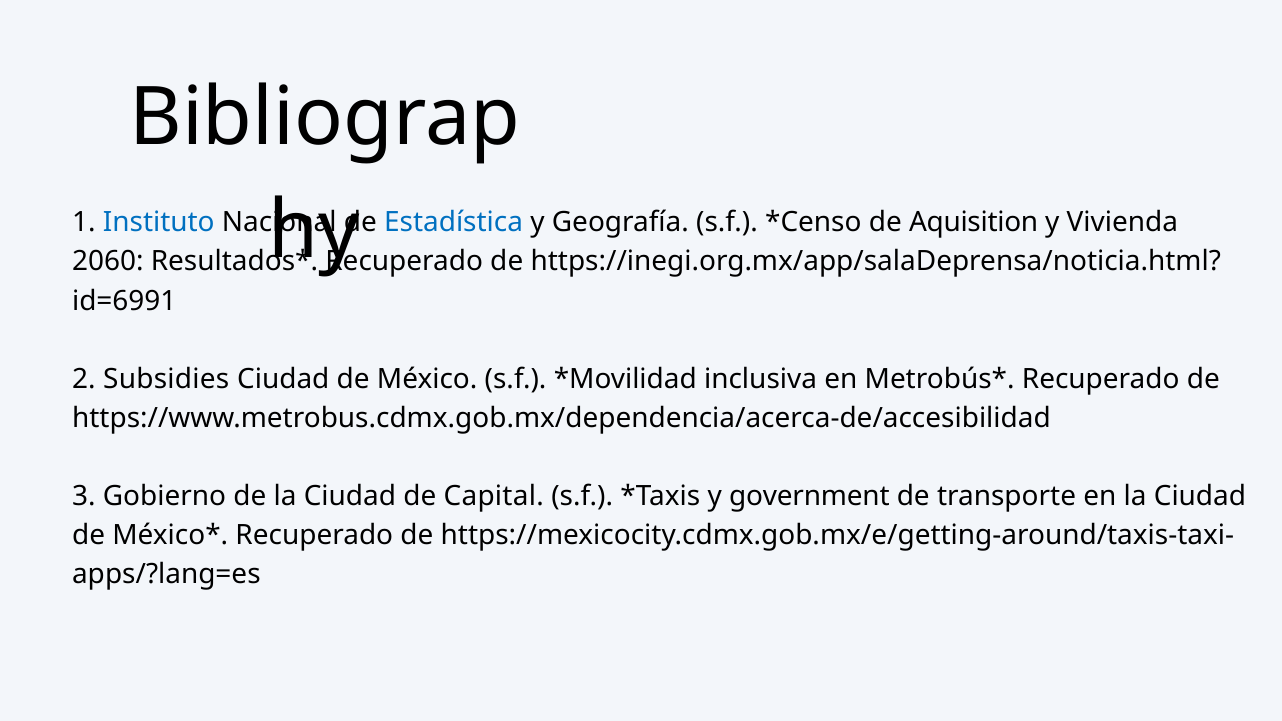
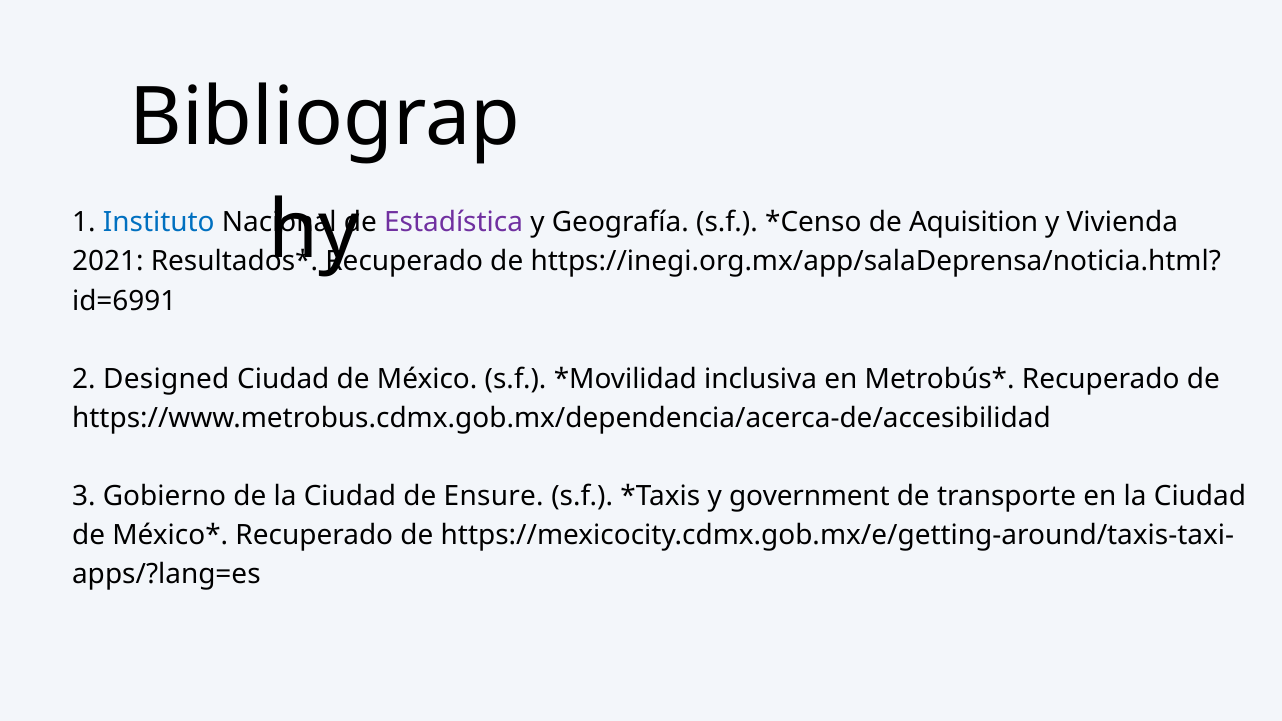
Estadística colour: blue -> purple
2060: 2060 -> 2021
Subsidies: Subsidies -> Designed
Capital: Capital -> Ensure
